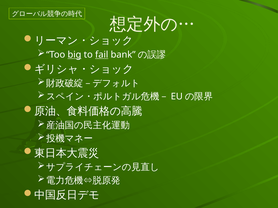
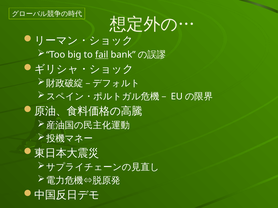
big underline: present -> none
